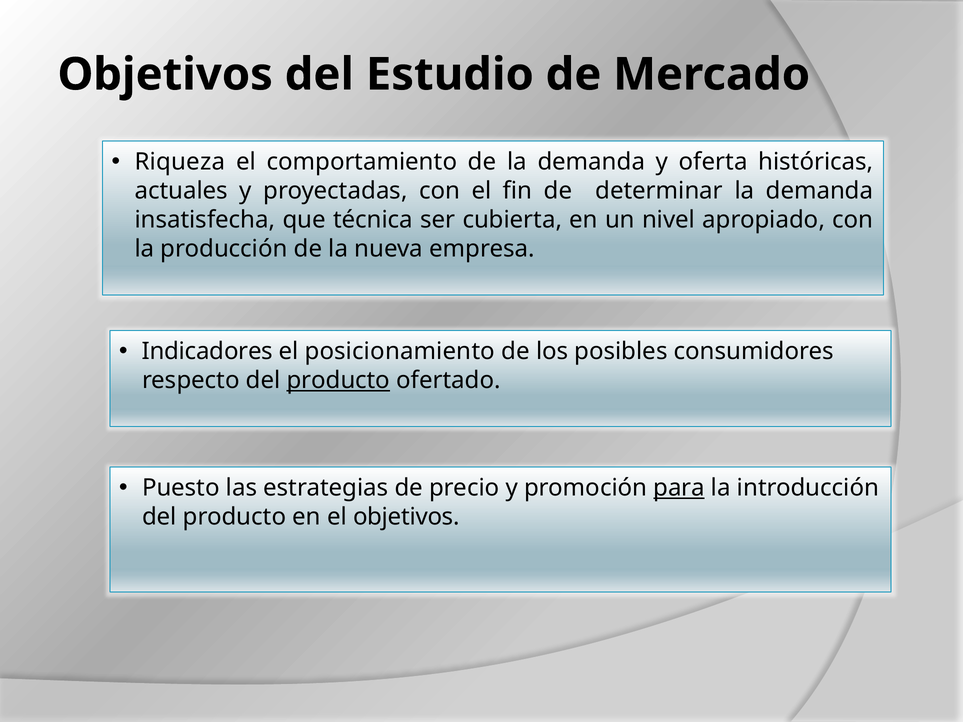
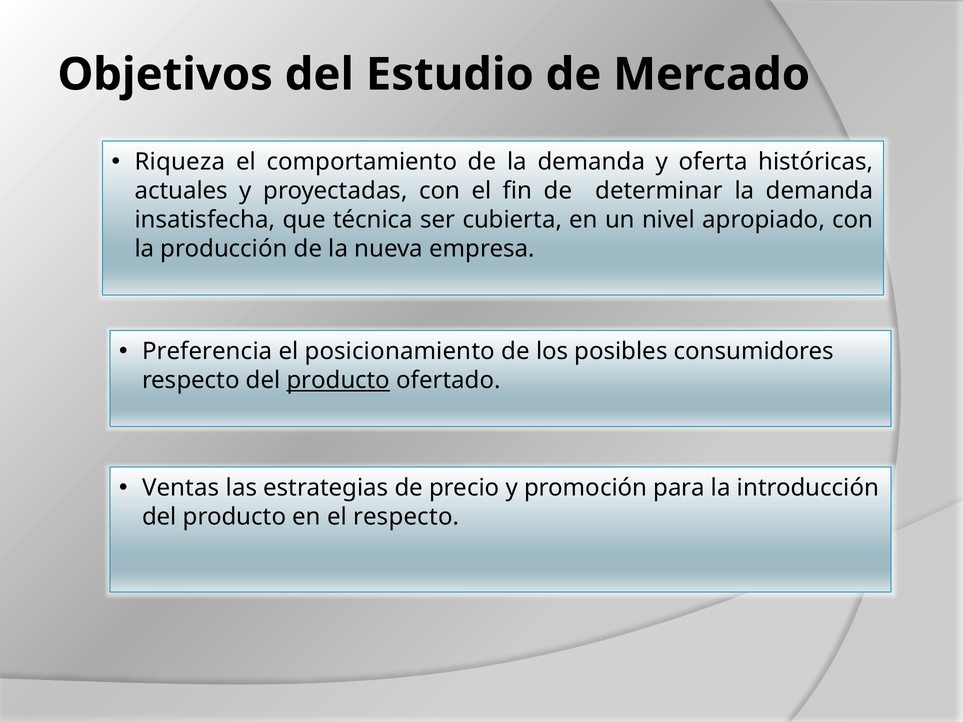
Indicadores: Indicadores -> Preferencia
Puesto: Puesto -> Ventas
para underline: present -> none
el objetivos: objetivos -> respecto
